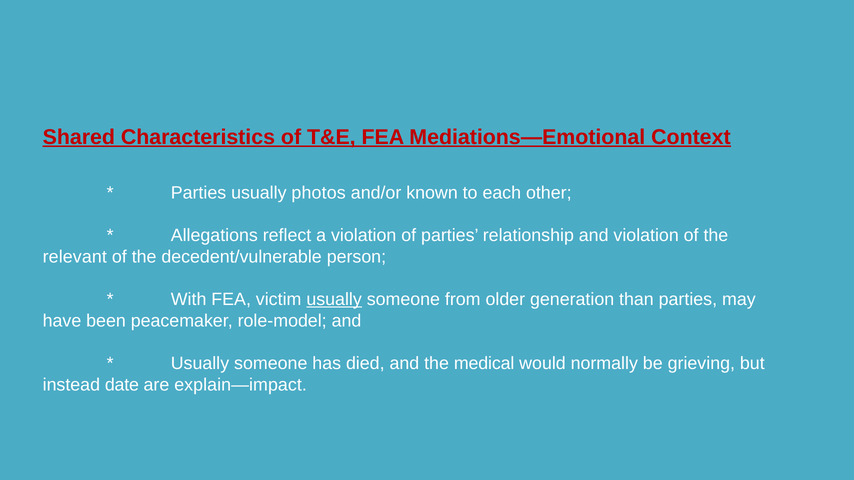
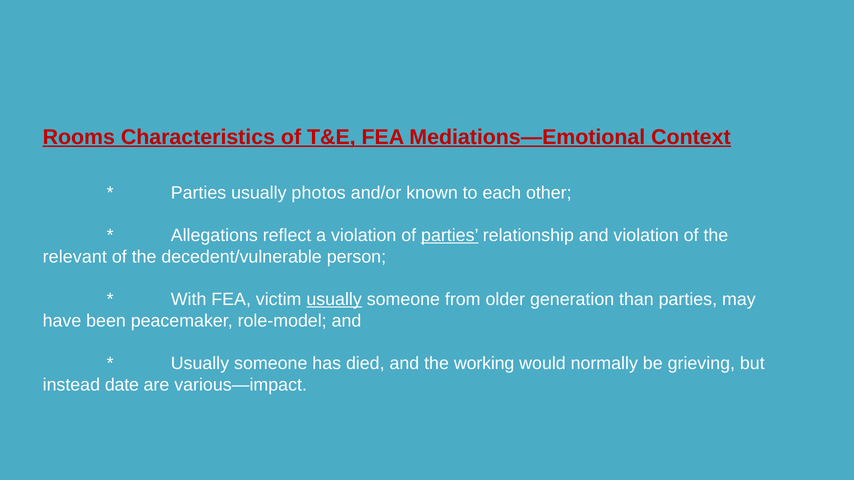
Shared: Shared -> Rooms
parties at (450, 236) underline: none -> present
medical: medical -> working
explain—impact: explain—impact -> various—impact
